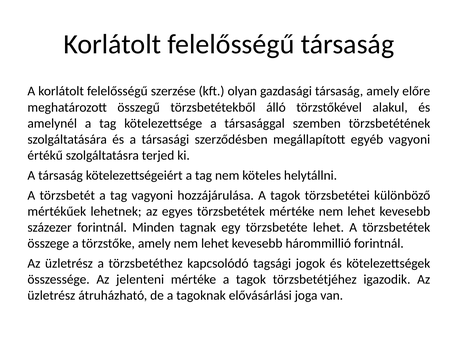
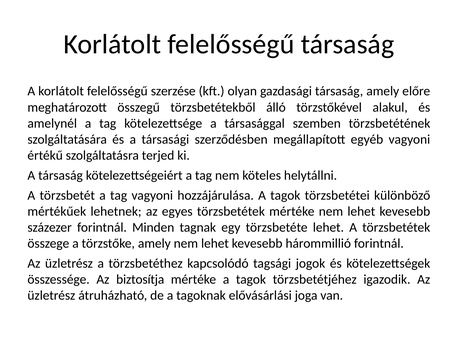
jelenteni: jelenteni -> biztosítja
